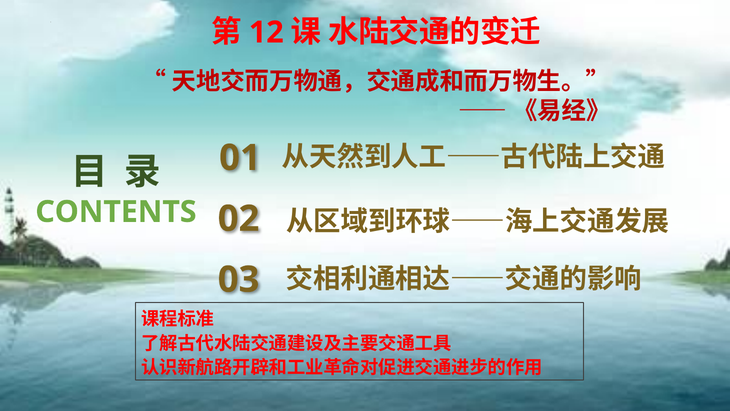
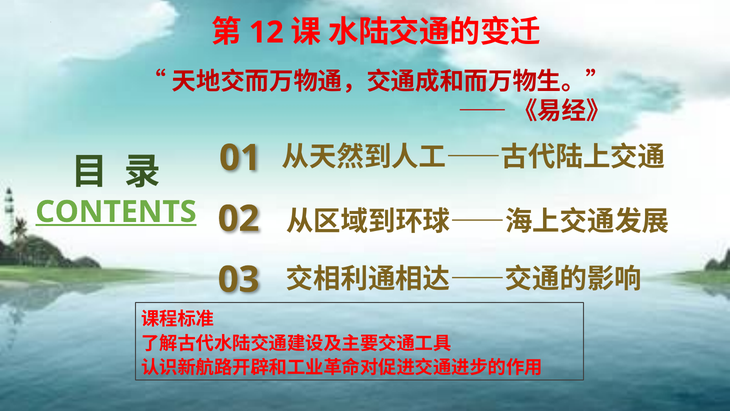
CONTENTS underline: none -> present
